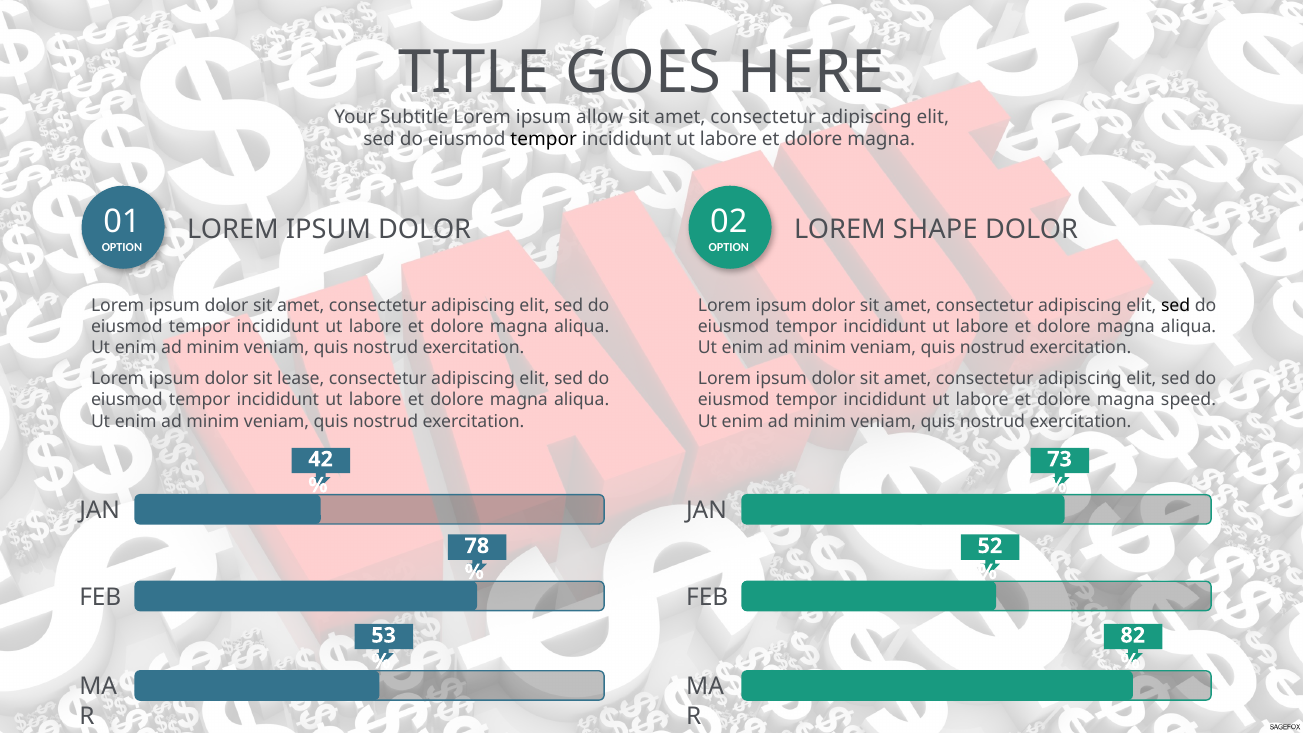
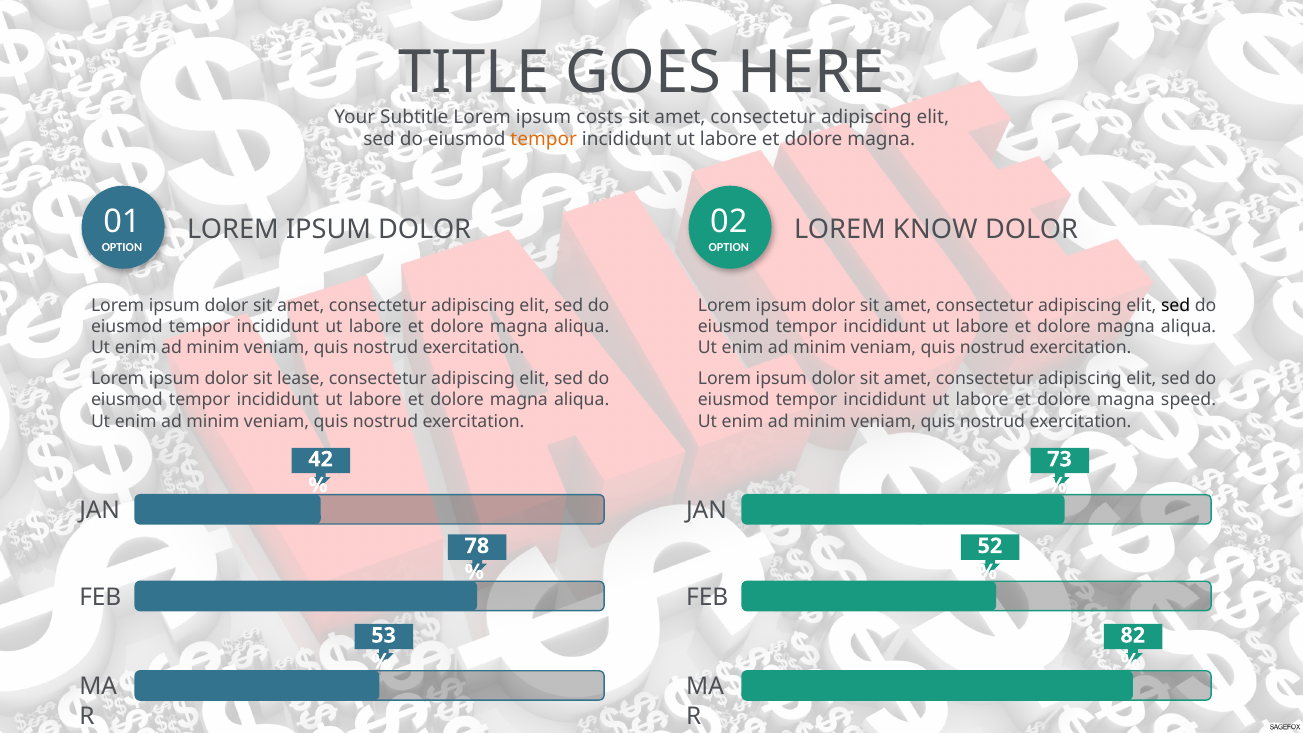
allow: allow -> costs
tempor at (544, 140) colour: black -> orange
SHAPE: SHAPE -> KNOW
